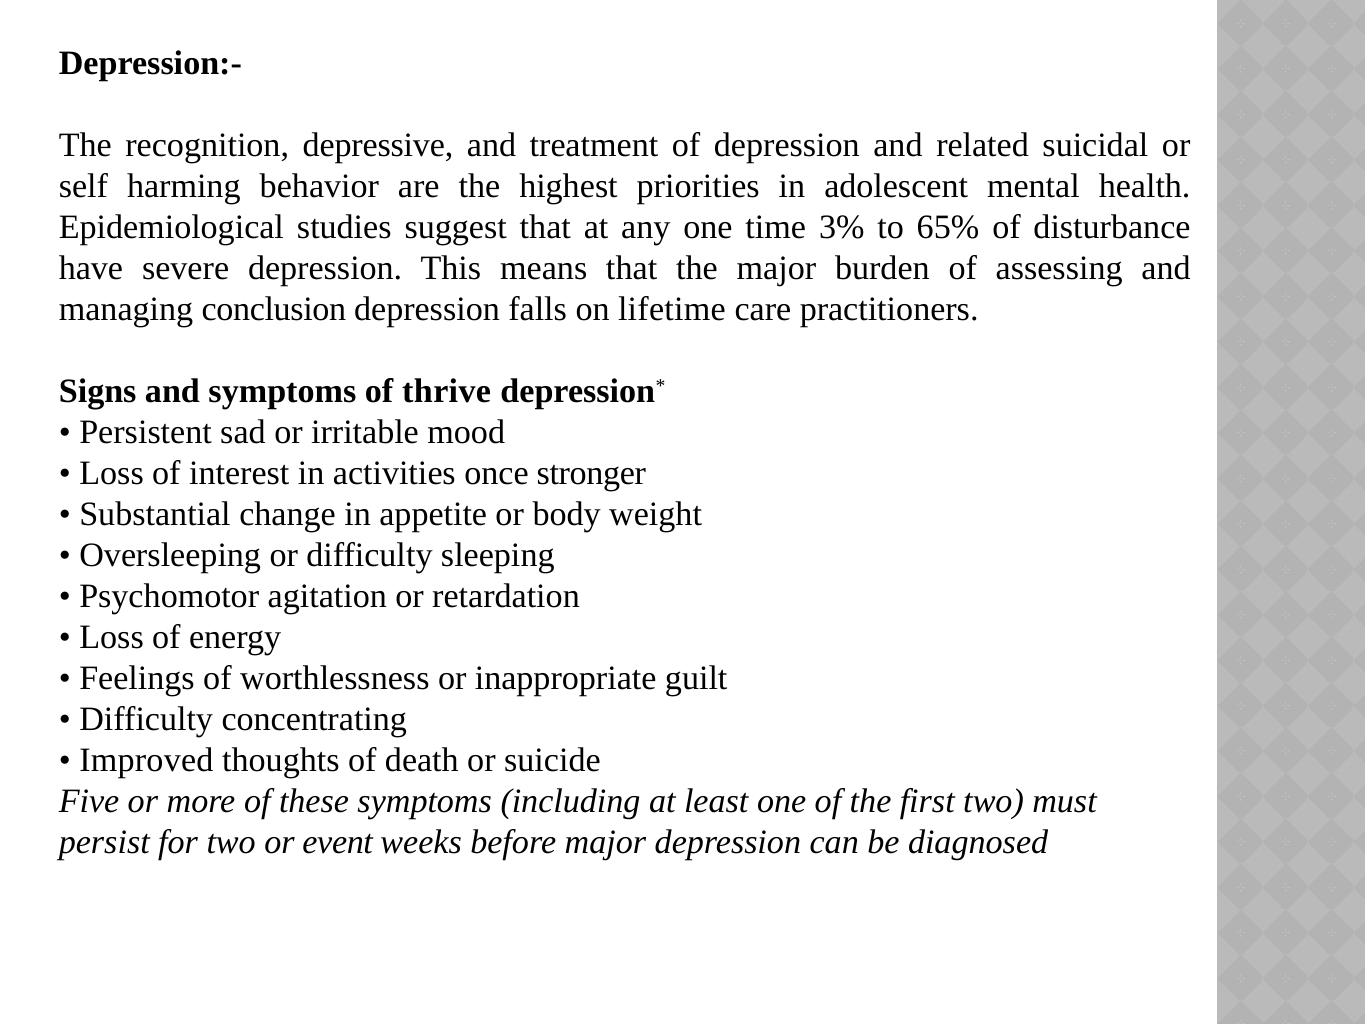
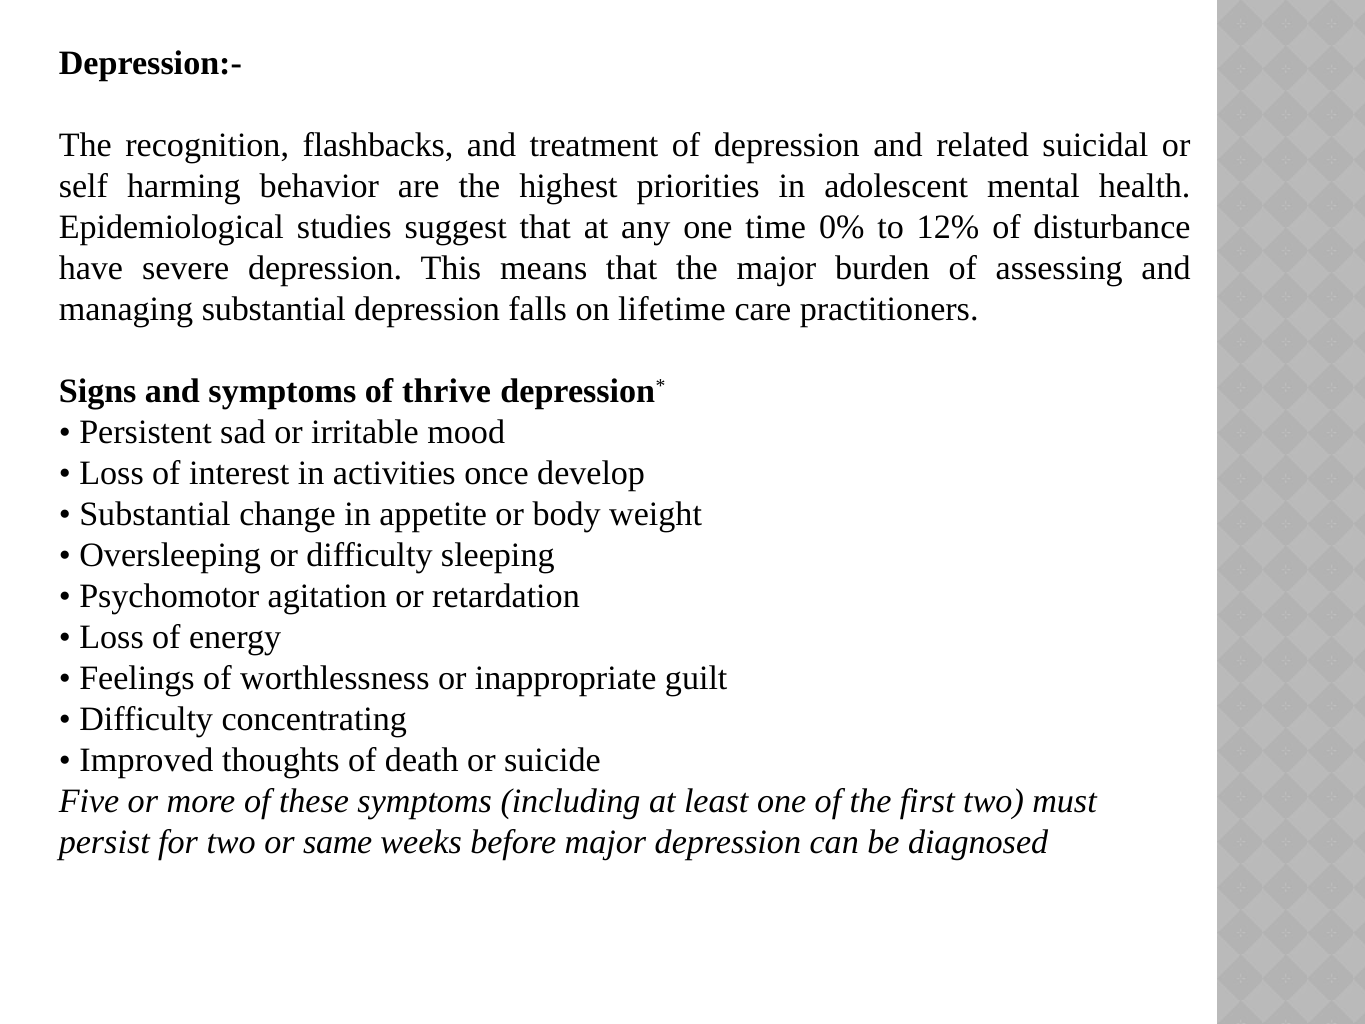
depressive: depressive -> flashbacks
3%: 3% -> 0%
65%: 65% -> 12%
managing conclusion: conclusion -> substantial
stronger: stronger -> develop
event: event -> same
